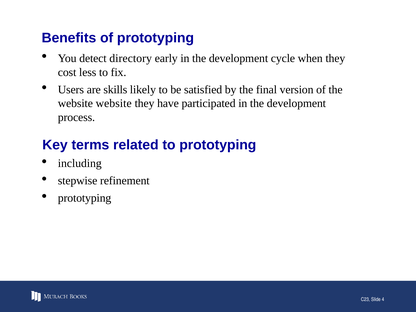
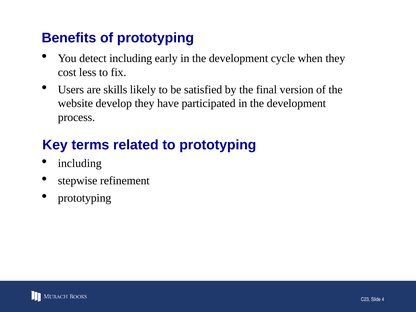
detect directory: directory -> including
website website: website -> develop
